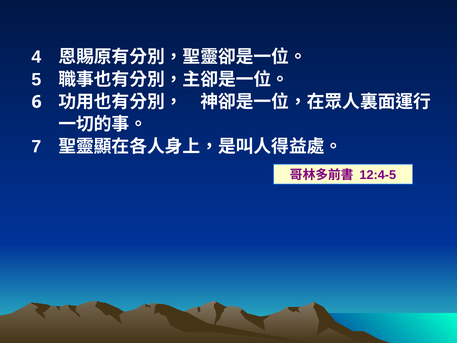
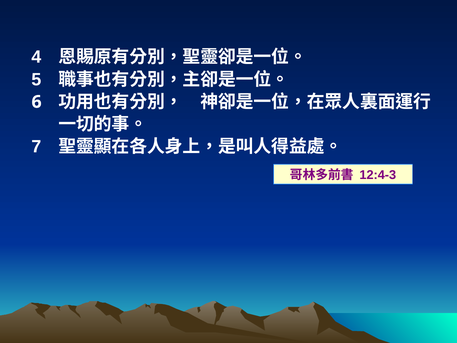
12:4-5: 12:4-5 -> 12:4-3
